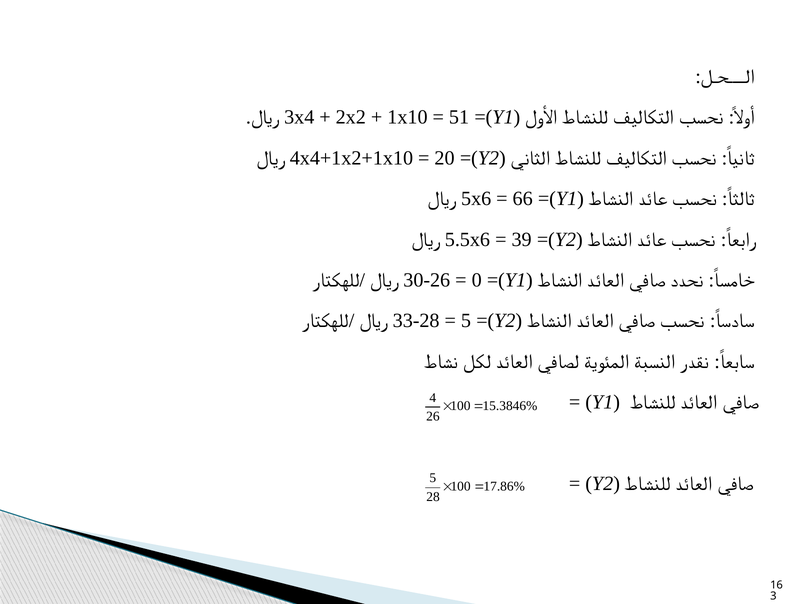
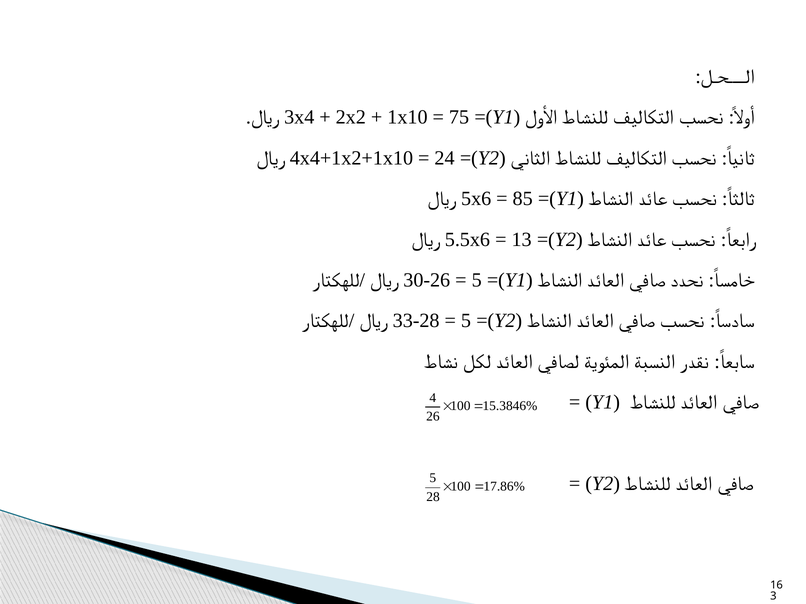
51: 51 -> 75
20: 20 -> 24
66: 66 -> 85
39: 39 -> 13
0 at (477, 280): 0 -> 5
